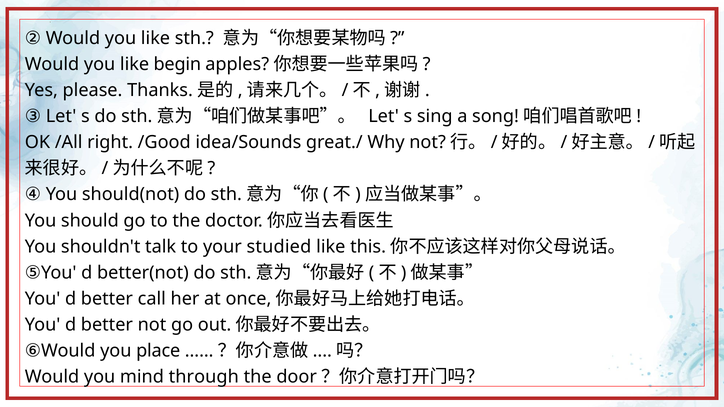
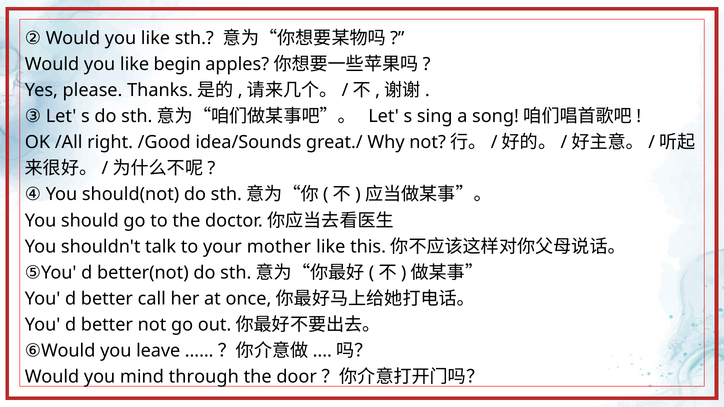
studied: studied -> mother
place: place -> leave
